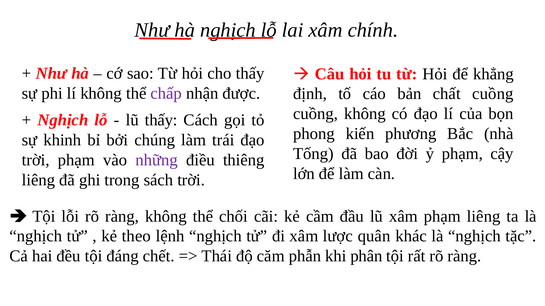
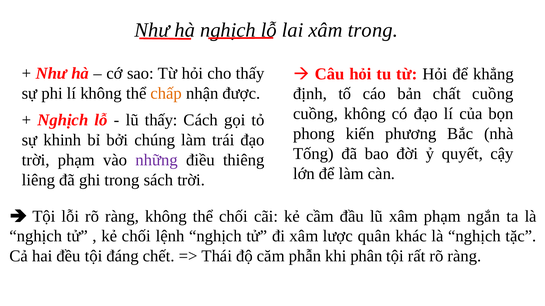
xâm chính: chính -> trong
chấp colour: purple -> orange
ỷ phạm: phạm -> quyết
phạm liêng: liêng -> ngắn
kẻ theo: theo -> chối
